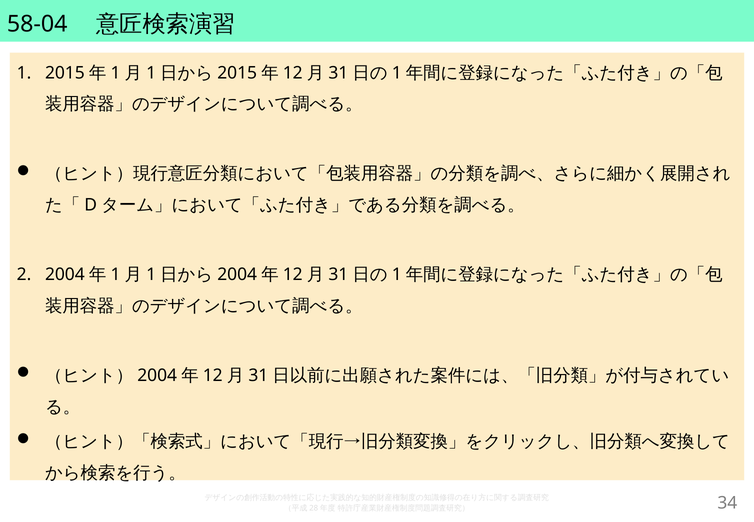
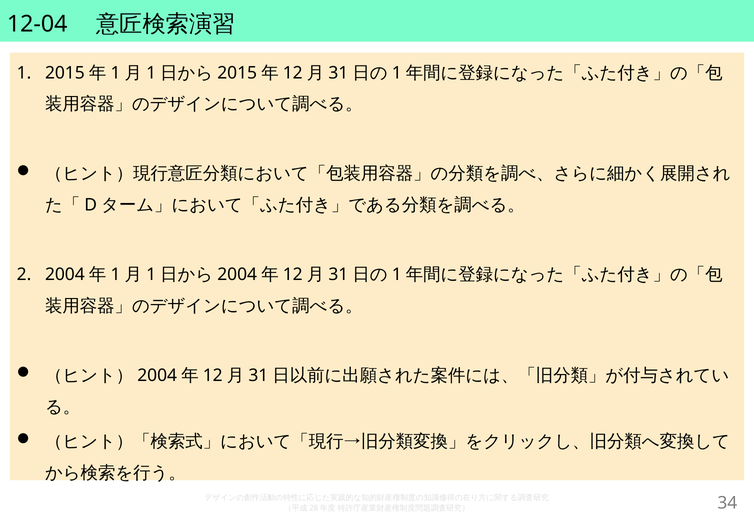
58-04: 58-04 -> 12-04
